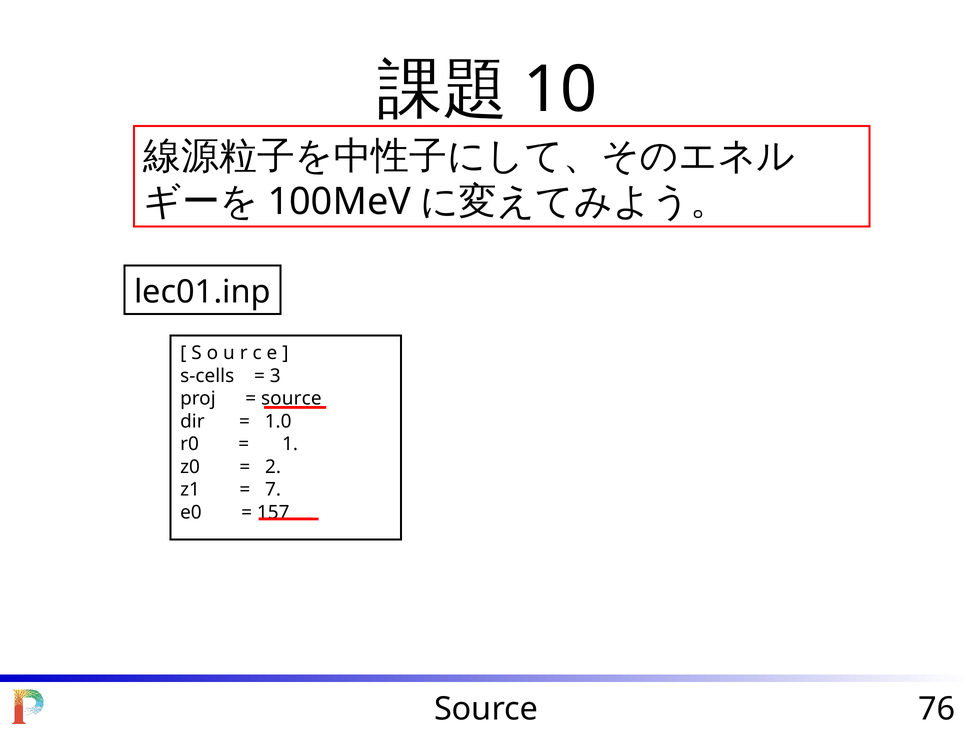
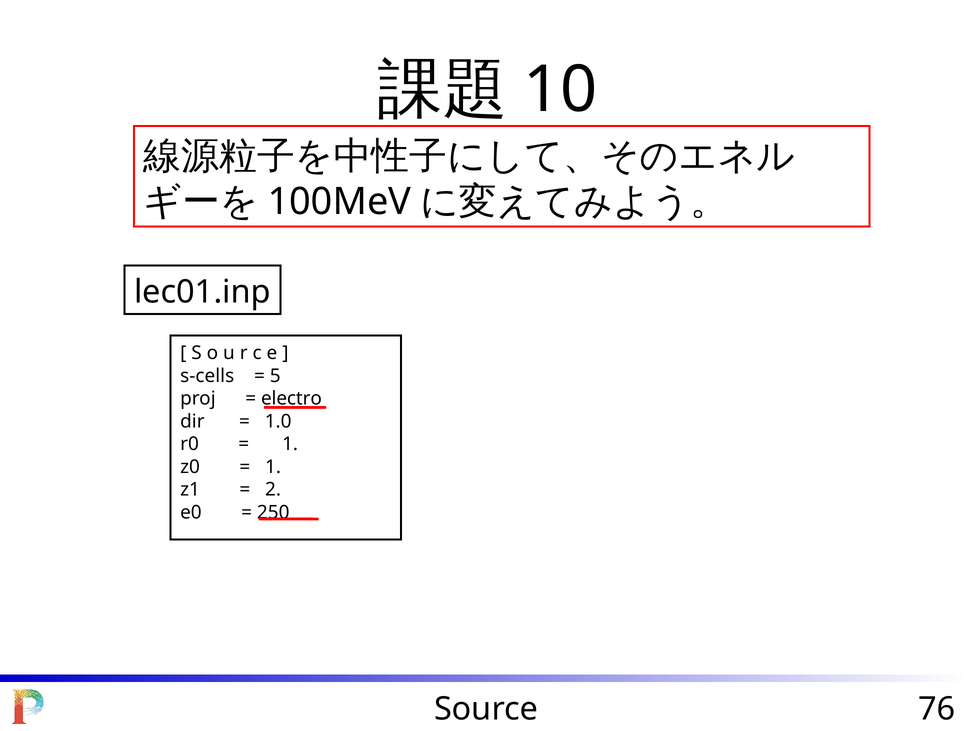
3: 3 -> 5
source at (291, 399): source -> electro
2 at (273, 467): 2 -> 1
7: 7 -> 2
157: 157 -> 250
